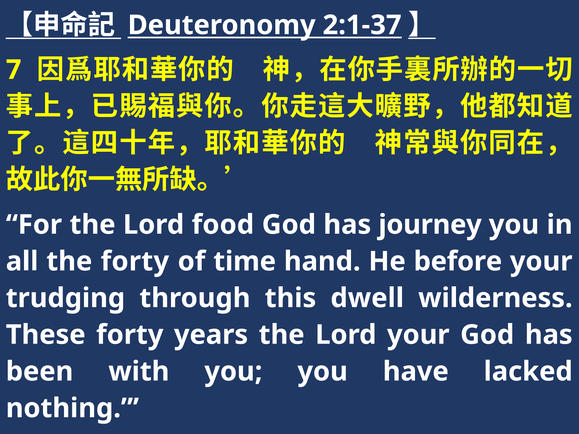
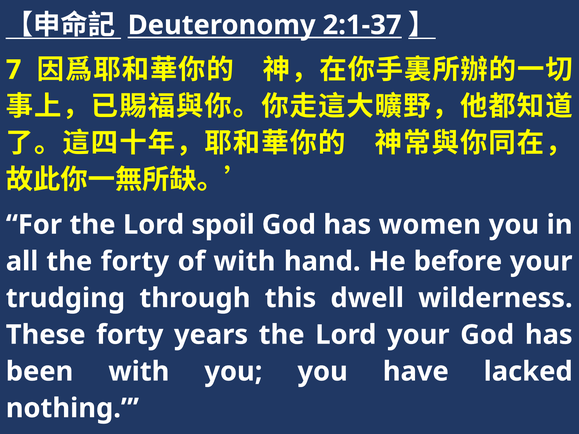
food: food -> spoil
journey: journey -> women
of time: time -> with
